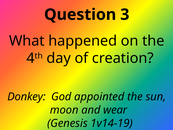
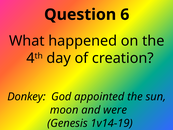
3: 3 -> 6
wear: wear -> were
